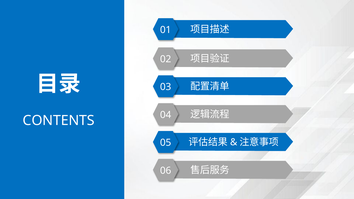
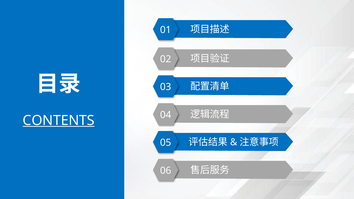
CONTENTS underline: none -> present
